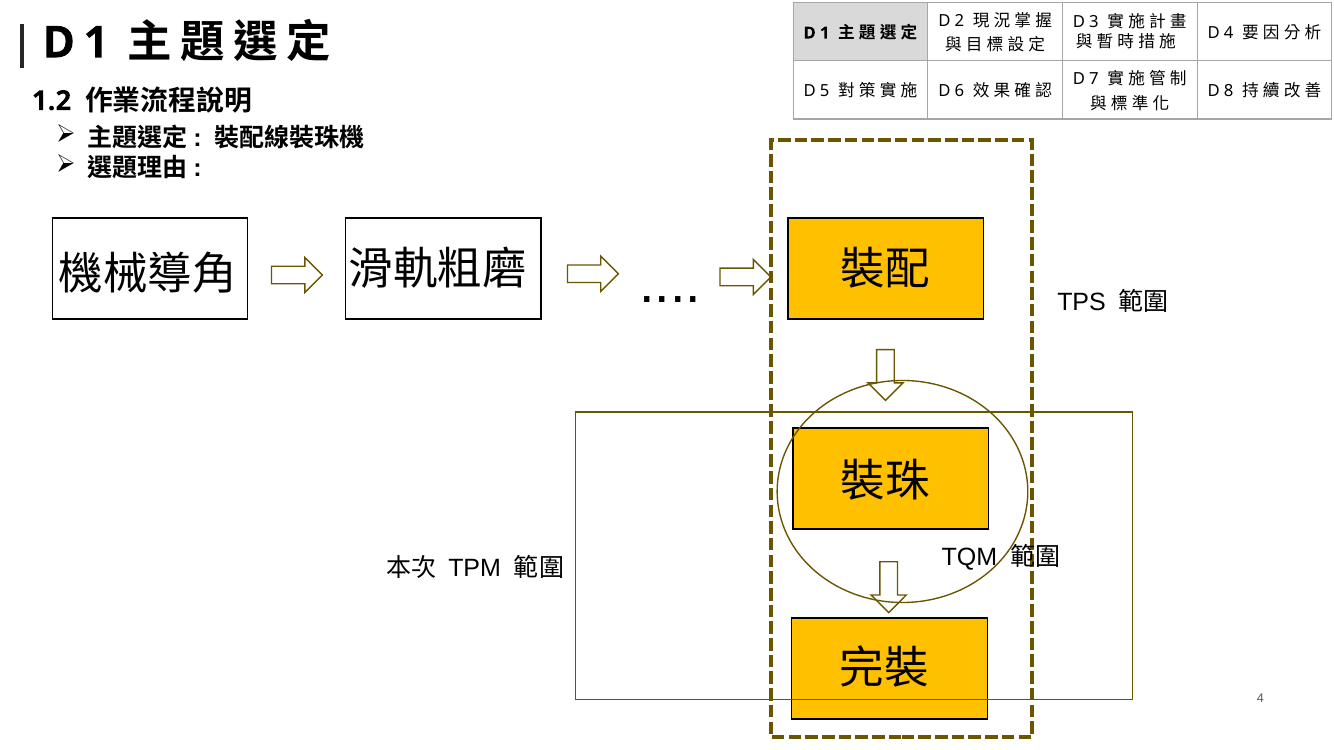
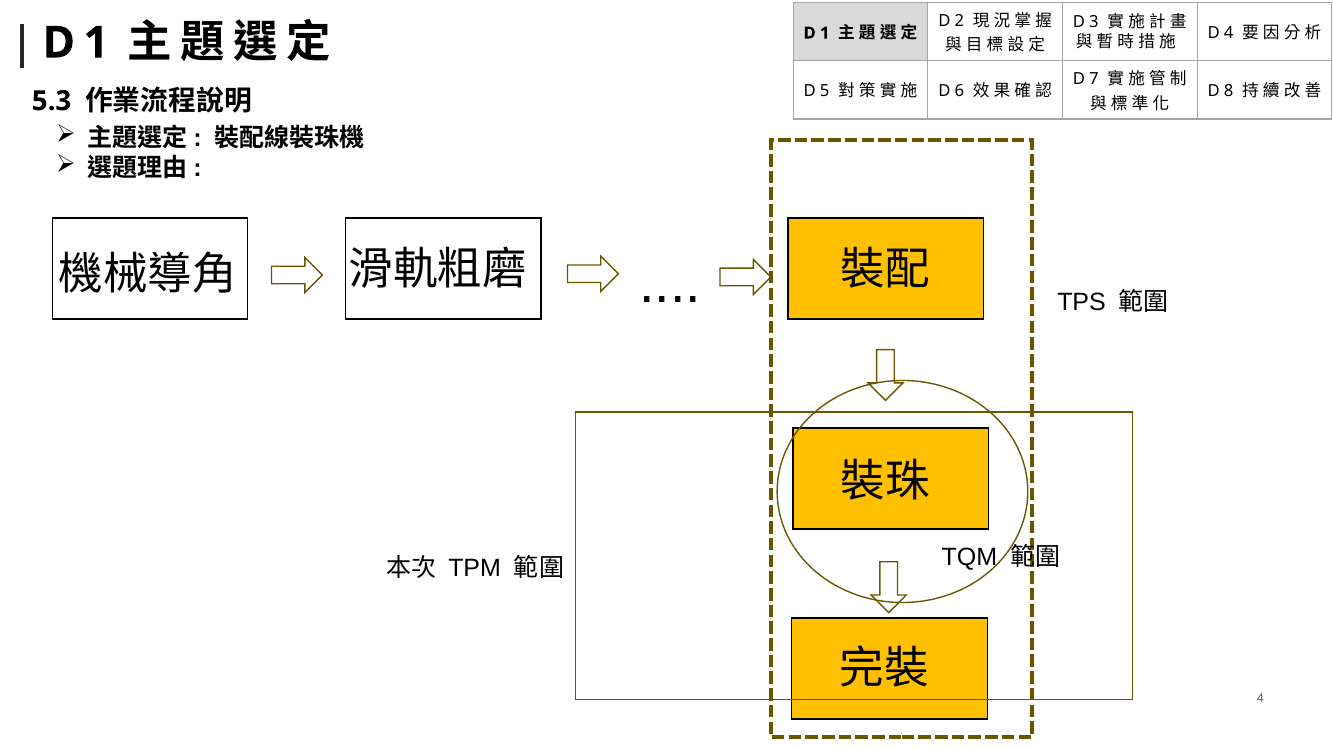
1.2: 1.2 -> 5.3
